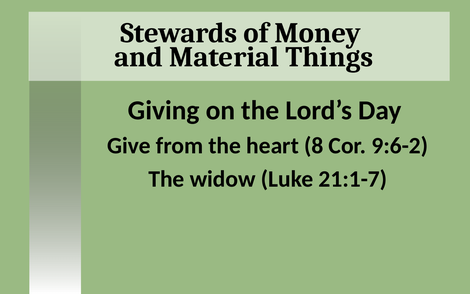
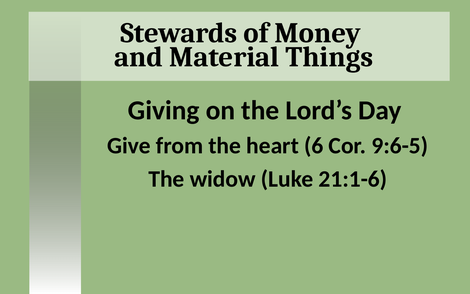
8: 8 -> 6
9:6-2: 9:6-2 -> 9:6-5
21:1-7: 21:1-7 -> 21:1-6
